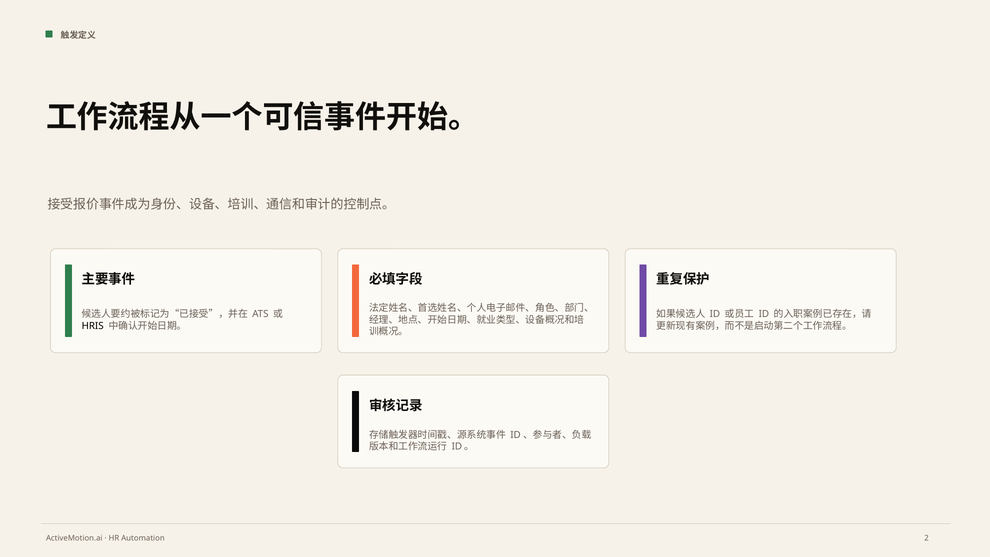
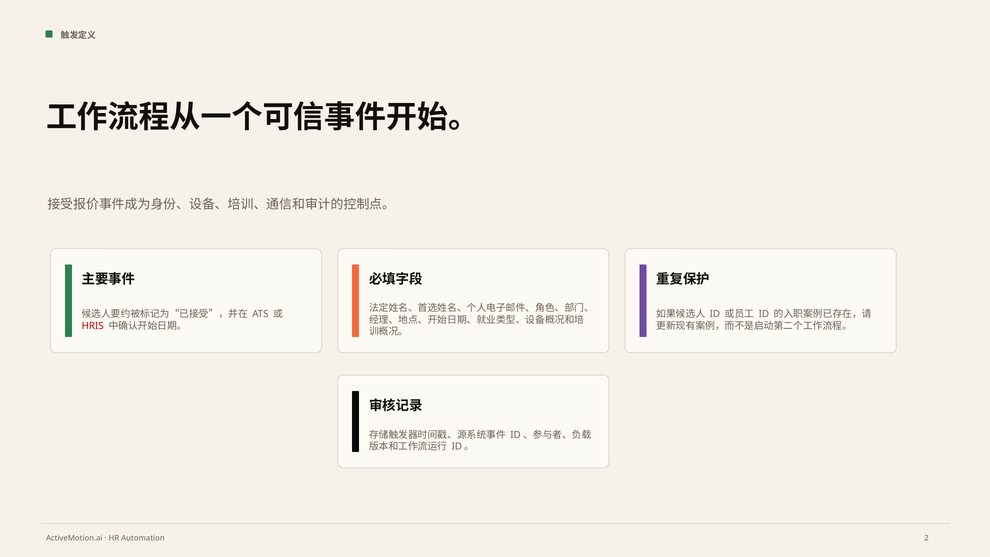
HRIS colour: black -> red
